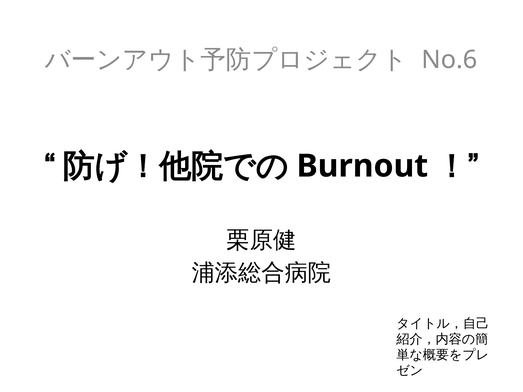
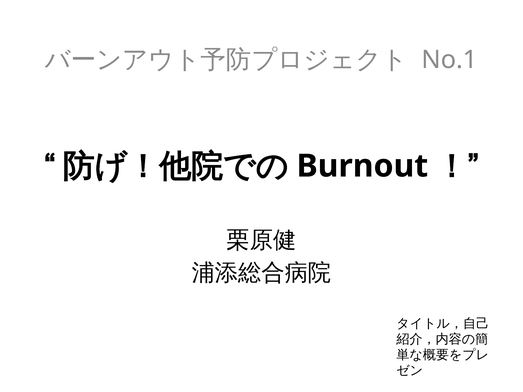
No.6: No.6 -> No.1
